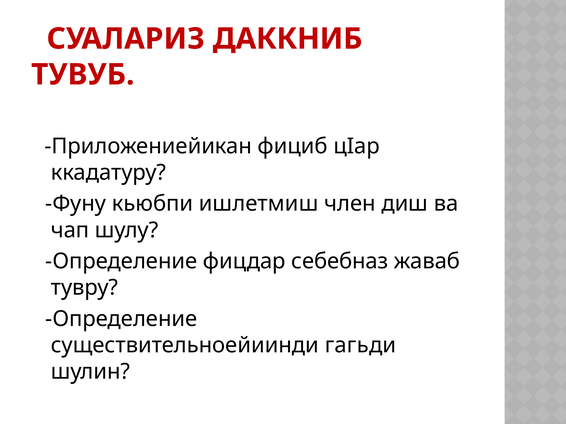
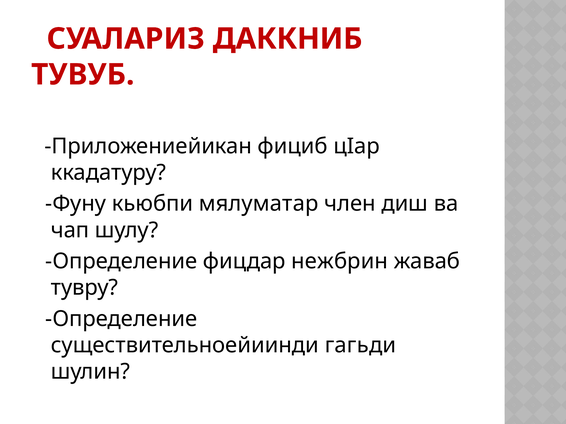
ишлетмиш: ишлетмиш -> мялуматар
себебназ: себебназ -> нежбрин
